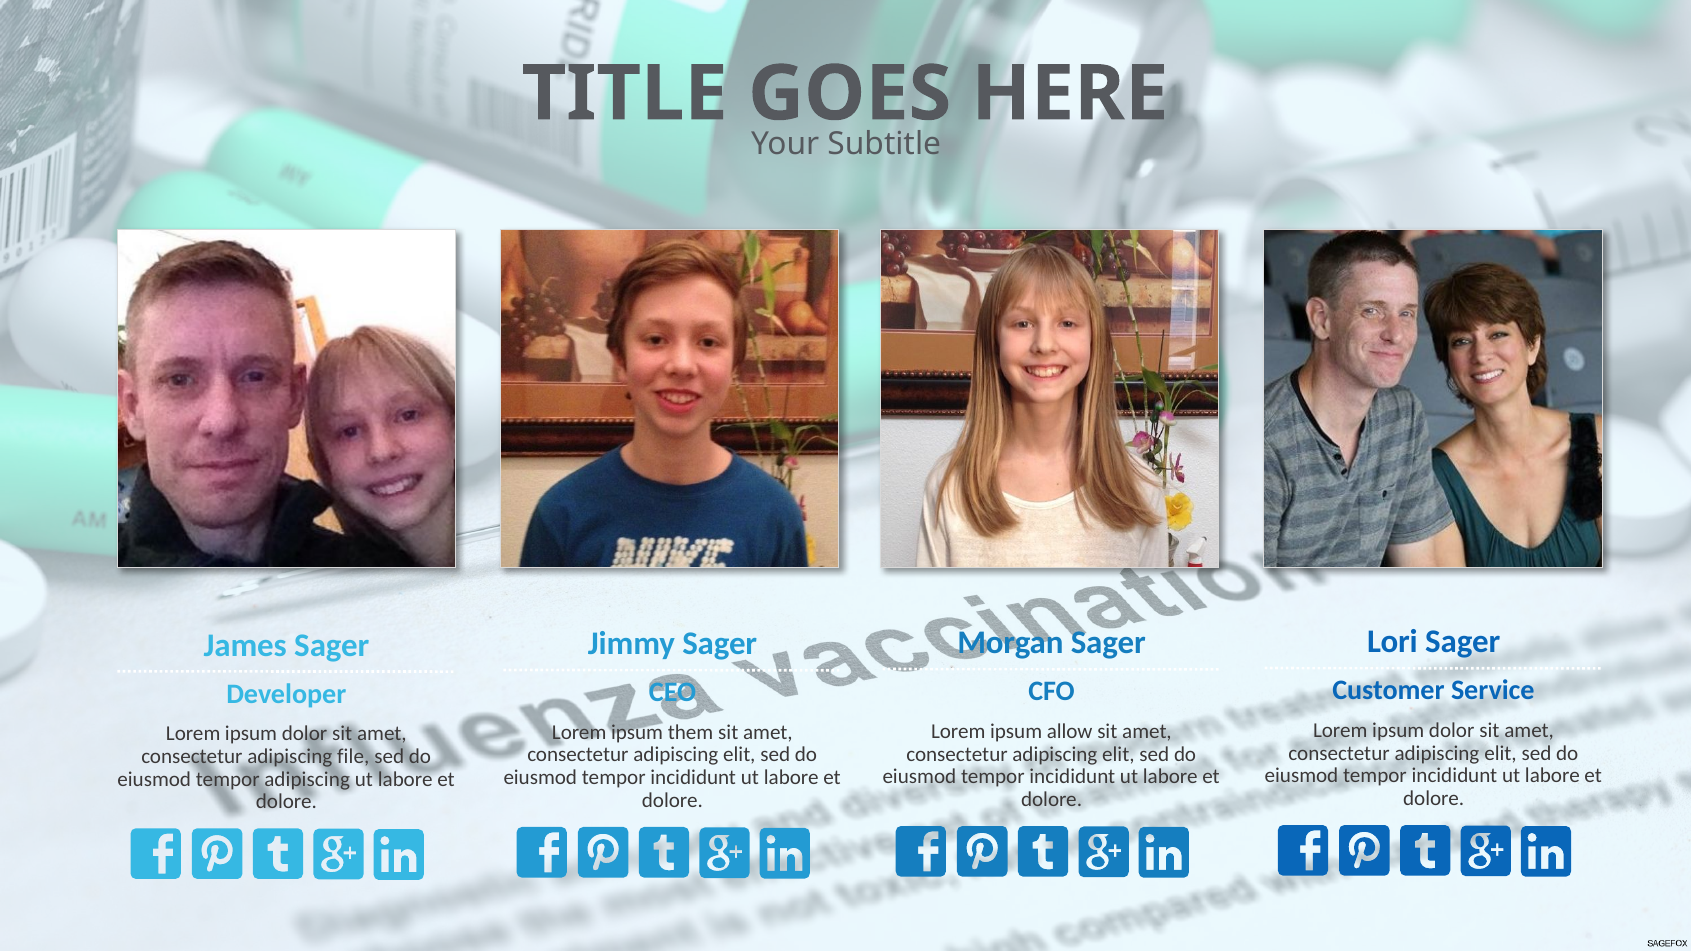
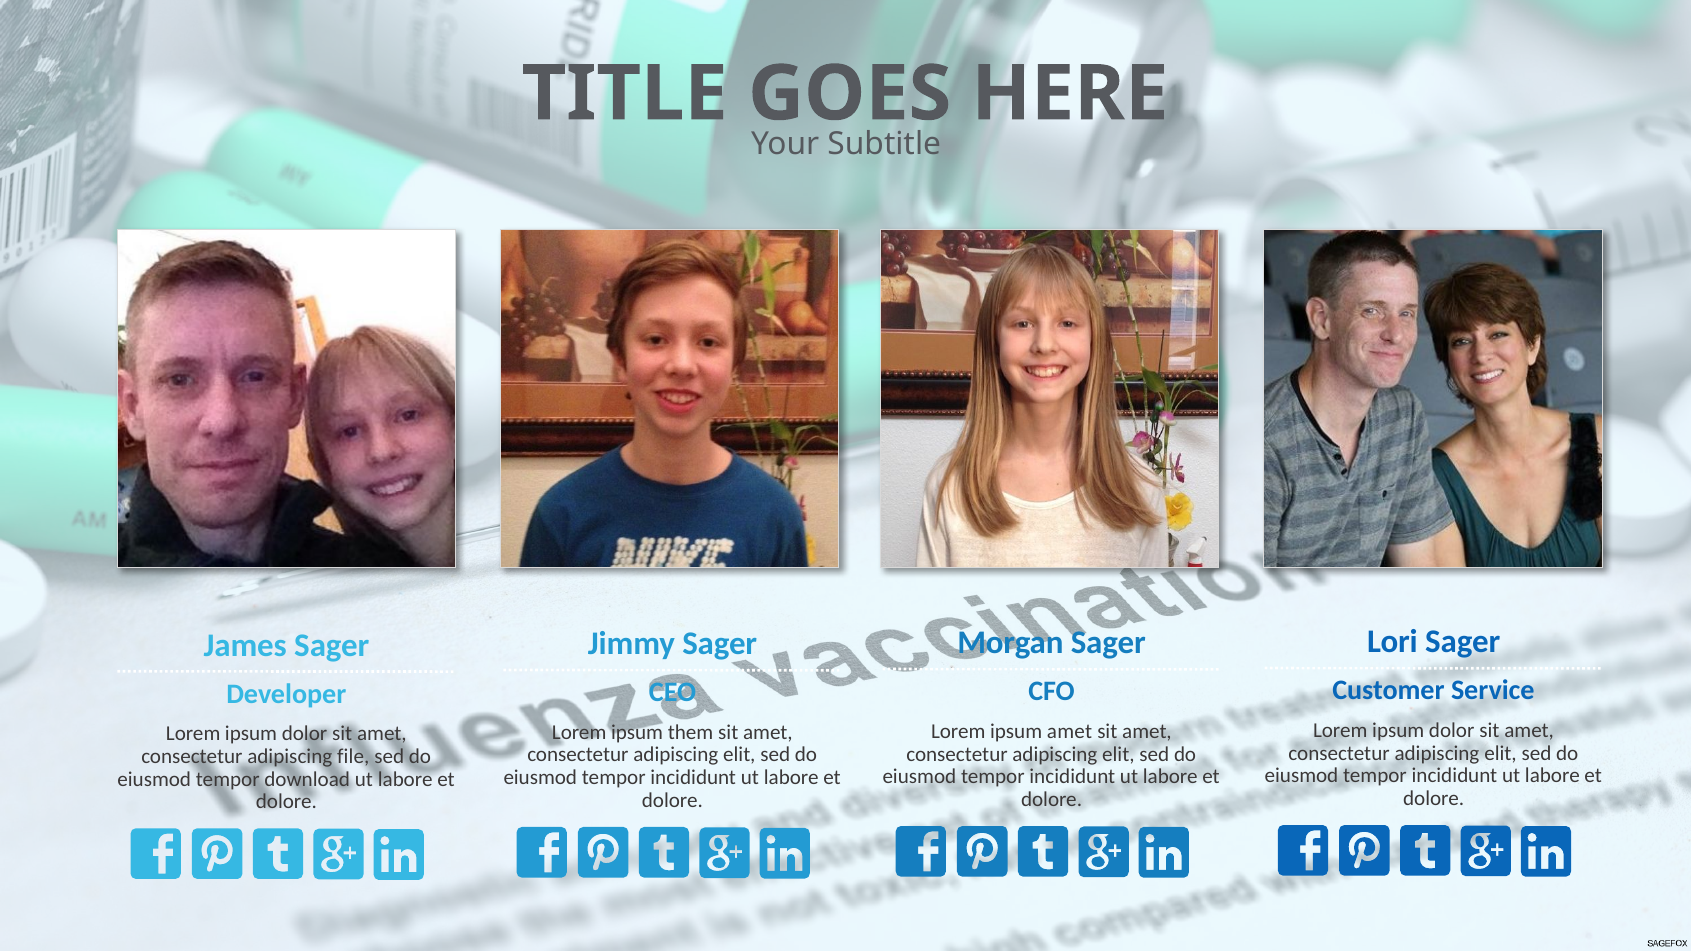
ipsum allow: allow -> amet
tempor adipiscing: adipiscing -> download
